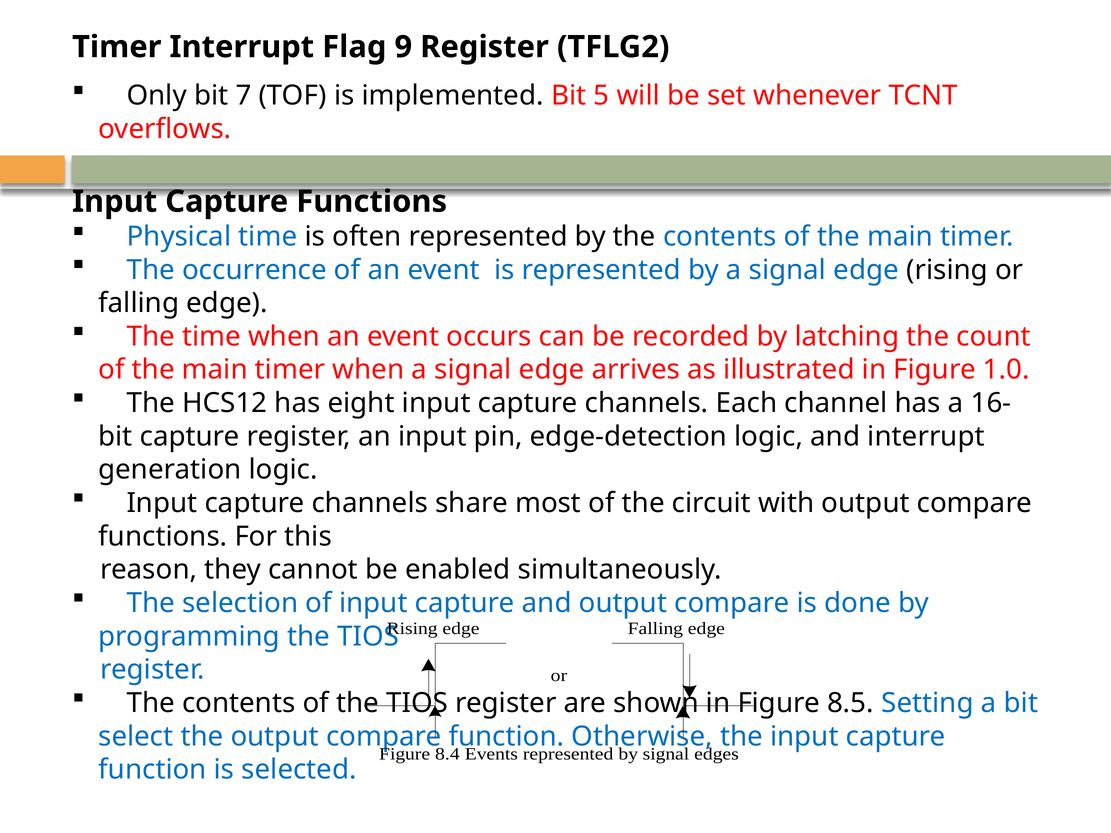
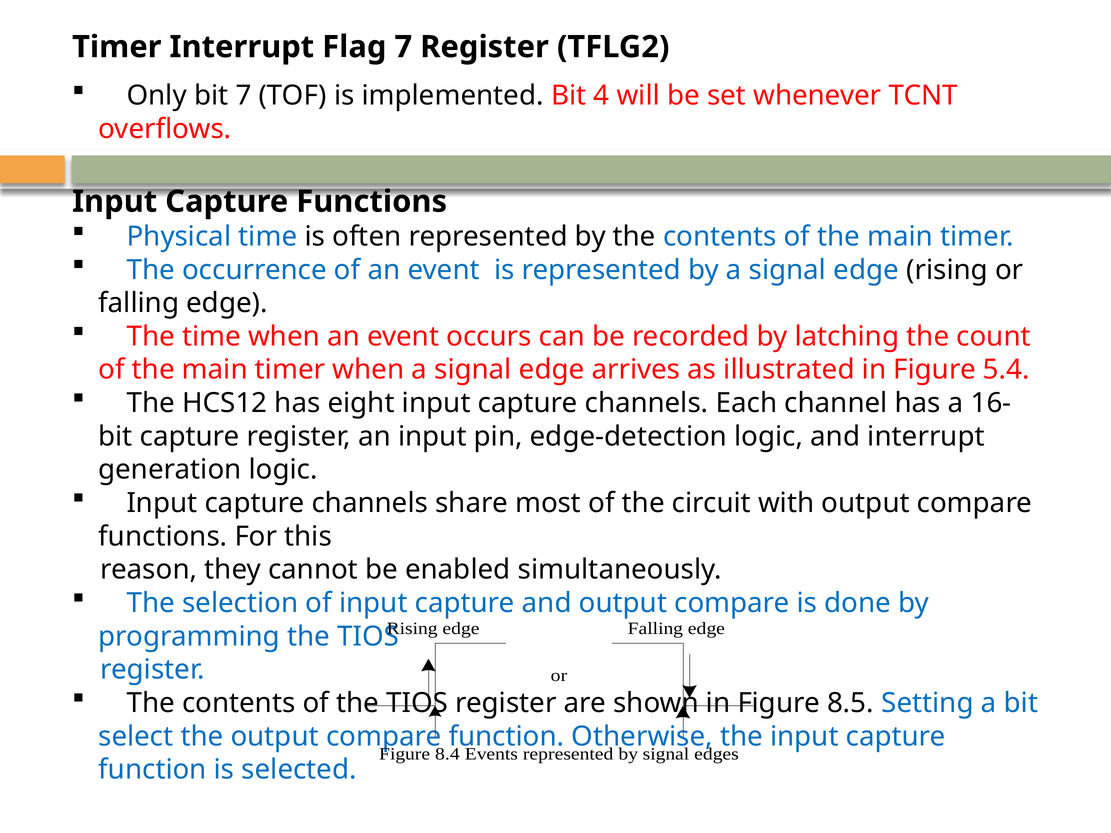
Flag 9: 9 -> 7
5: 5 -> 4
1.0: 1.0 -> 5.4
